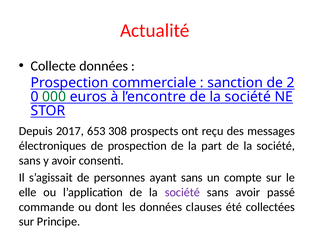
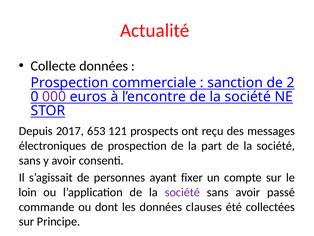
000 colour: green -> purple
308: 308 -> 121
ayant sans: sans -> fixer
elle: elle -> loin
